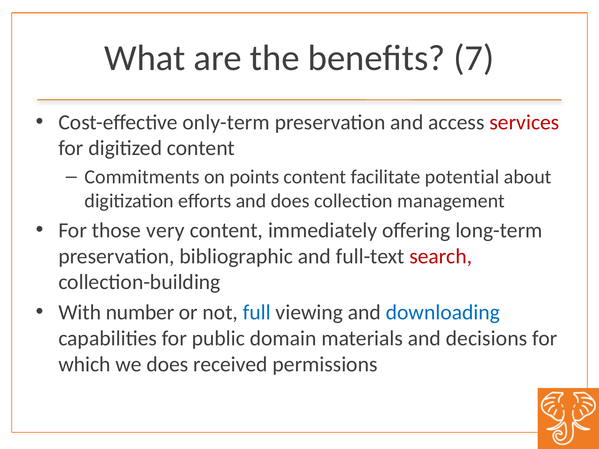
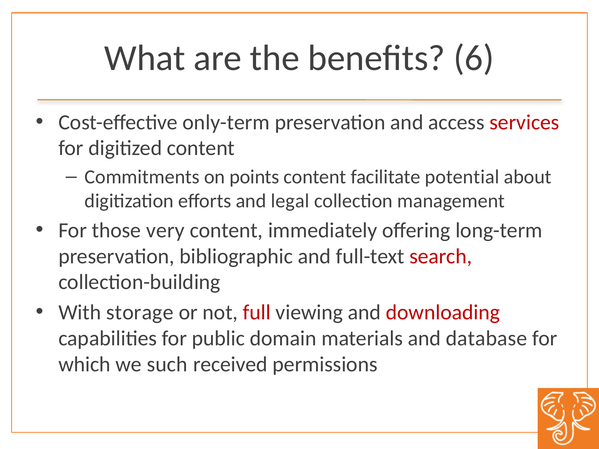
7: 7 -> 6
and does: does -> legal
number: number -> storage
full colour: blue -> red
downloading colour: blue -> red
decisions: decisions -> database
we does: does -> such
